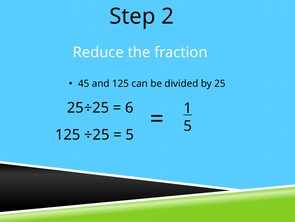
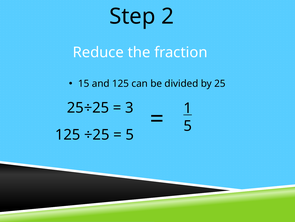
45: 45 -> 15
6: 6 -> 3
